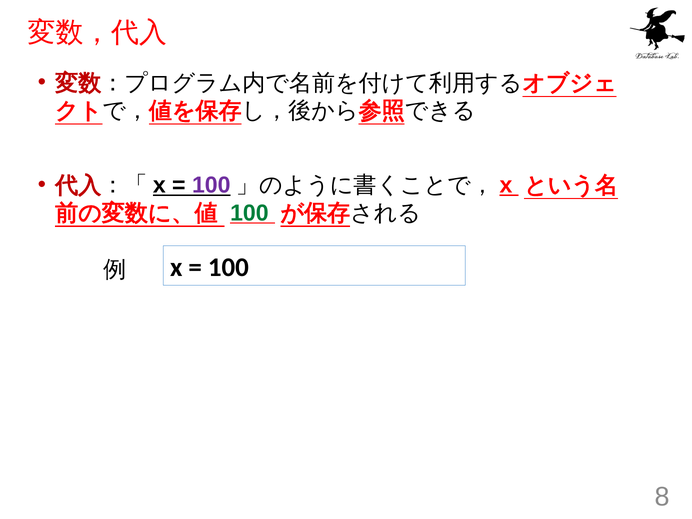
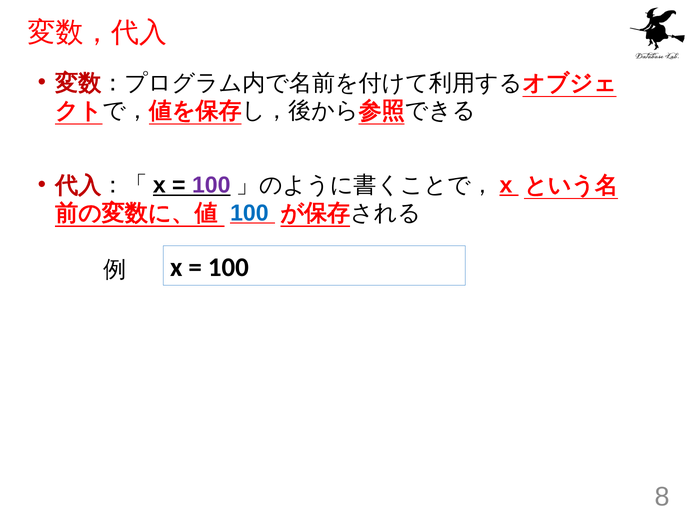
100 at (249, 213) colour: green -> blue
